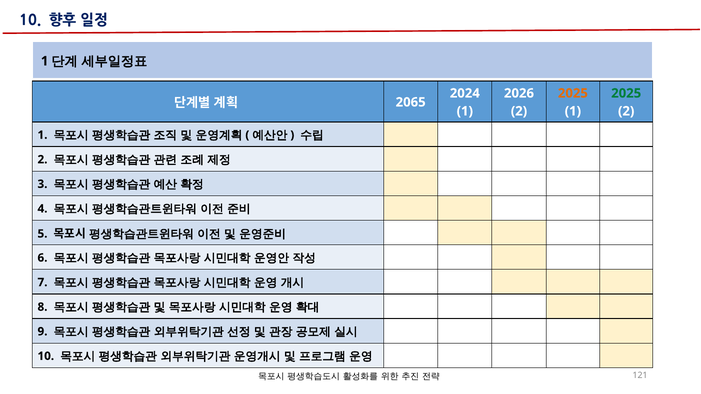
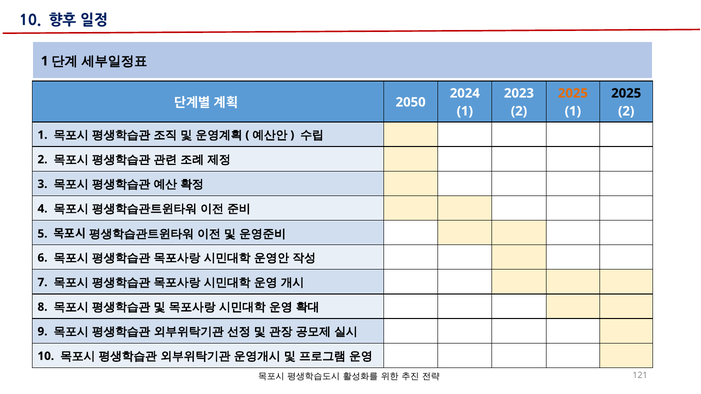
2026: 2026 -> 2023
2025 at (626, 93) colour: green -> black
2065: 2065 -> 2050
